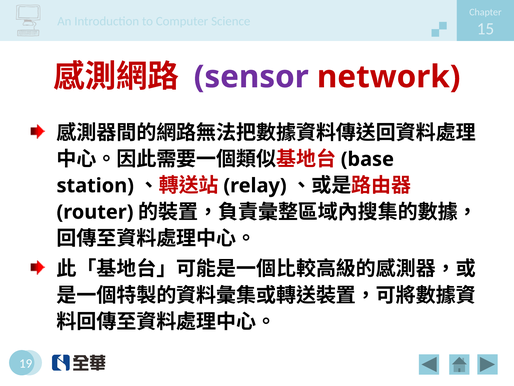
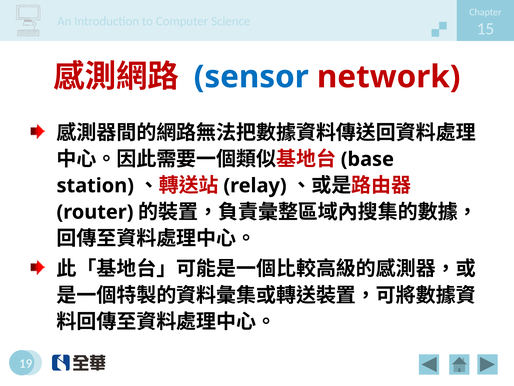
sensor colour: purple -> blue
